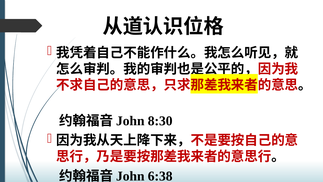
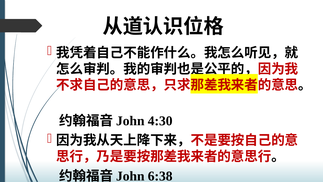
8:30: 8:30 -> 4:30
